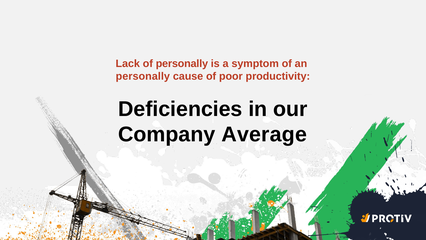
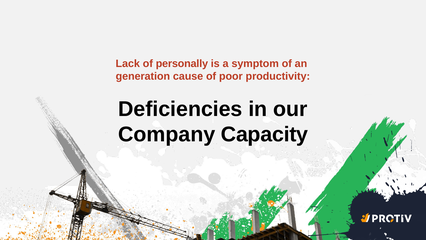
personally at (143, 76): personally -> generation
Average: Average -> Capacity
